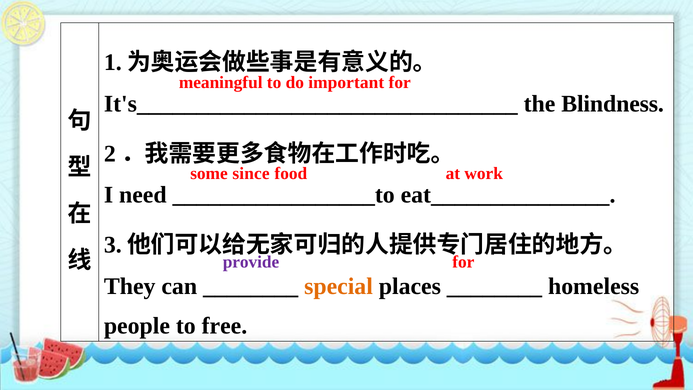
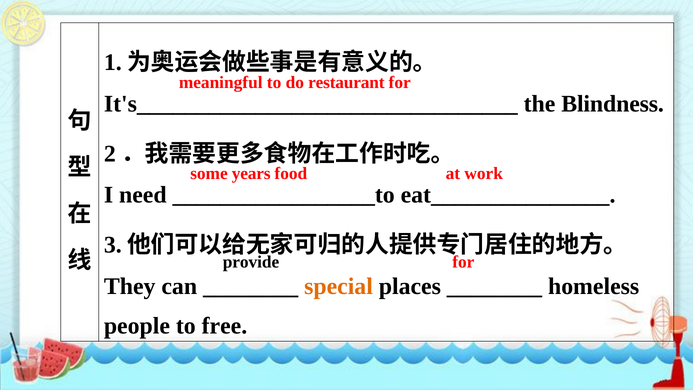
important: important -> restaurant
since: since -> years
provide colour: purple -> black
